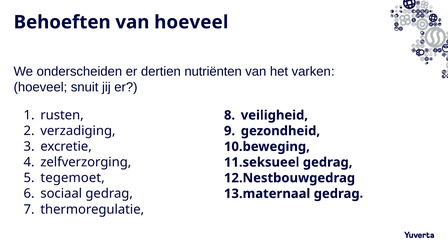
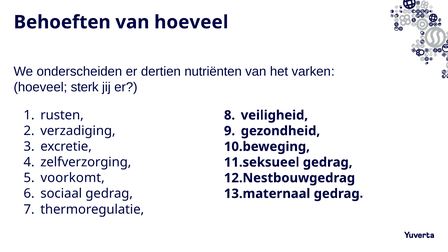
snuit: snuit -> sterk
tegemoet: tegemoet -> voorkomt
